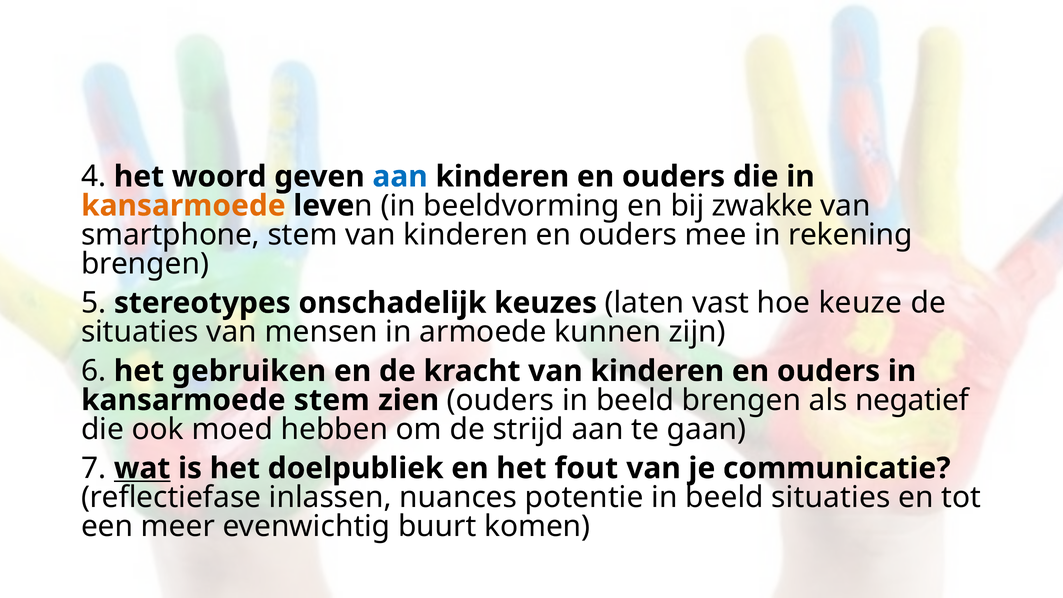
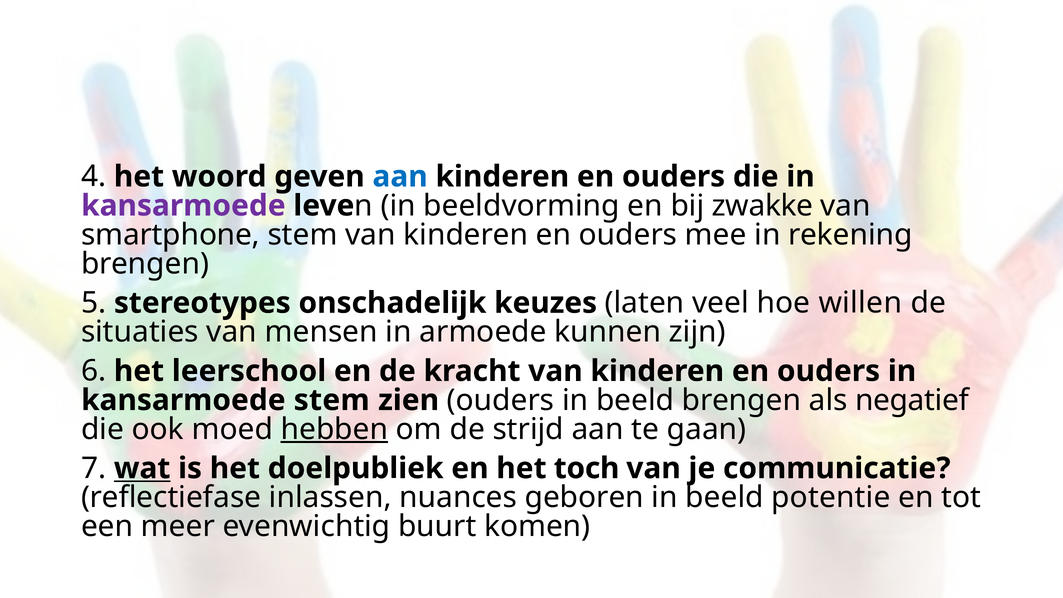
kansarmoede at (183, 206) colour: orange -> purple
vast: vast -> veel
keuze: keuze -> willen
gebruiken: gebruiken -> leerschool
hebben underline: none -> present
fout: fout -> toch
potentie: potentie -> geboren
beeld situaties: situaties -> potentie
